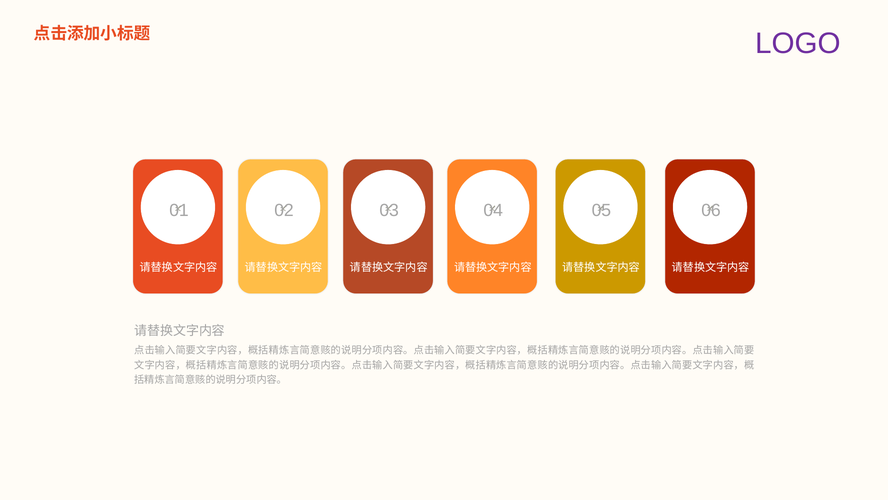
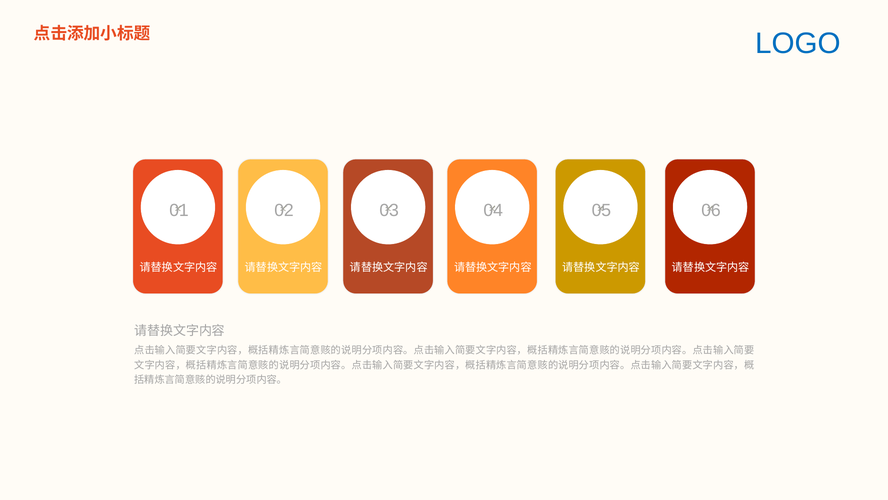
LOGO colour: purple -> blue
